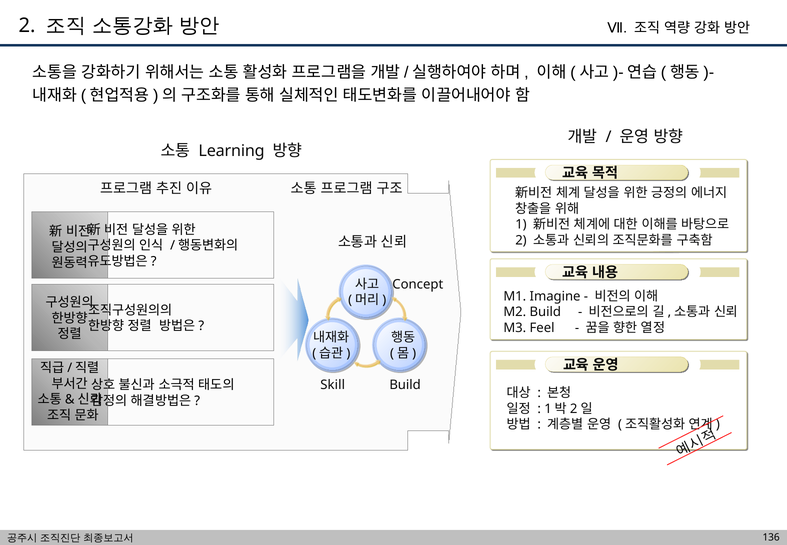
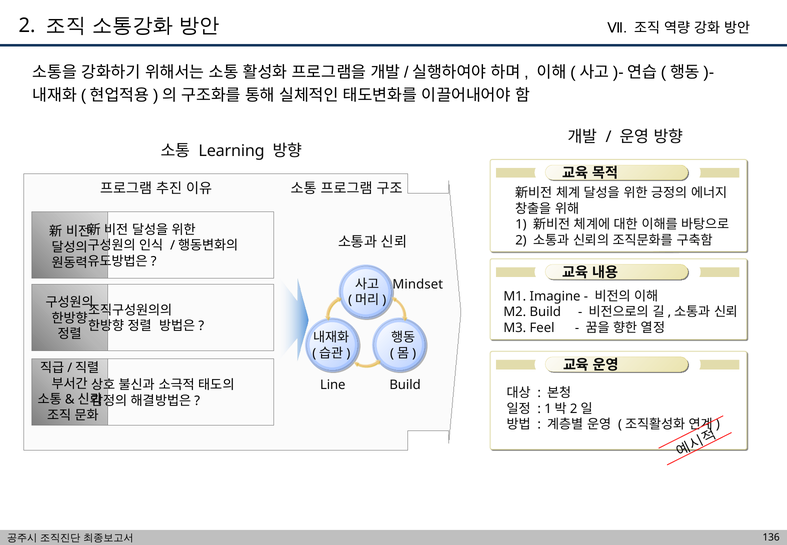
Concept: Concept -> Mindset
Skill: Skill -> Line
